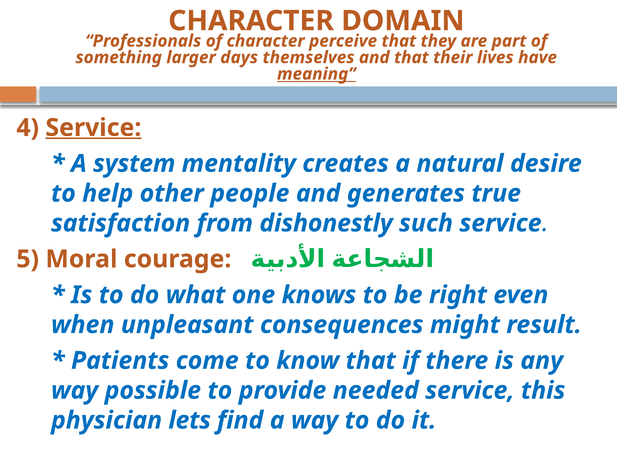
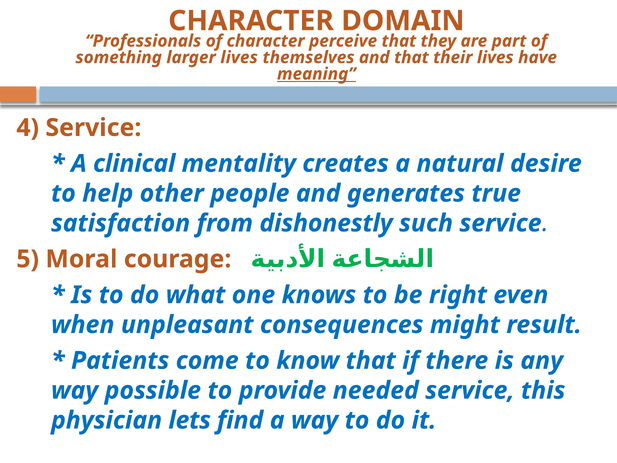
larger days: days -> lives
Service at (93, 128) underline: present -> none
system: system -> clinical
